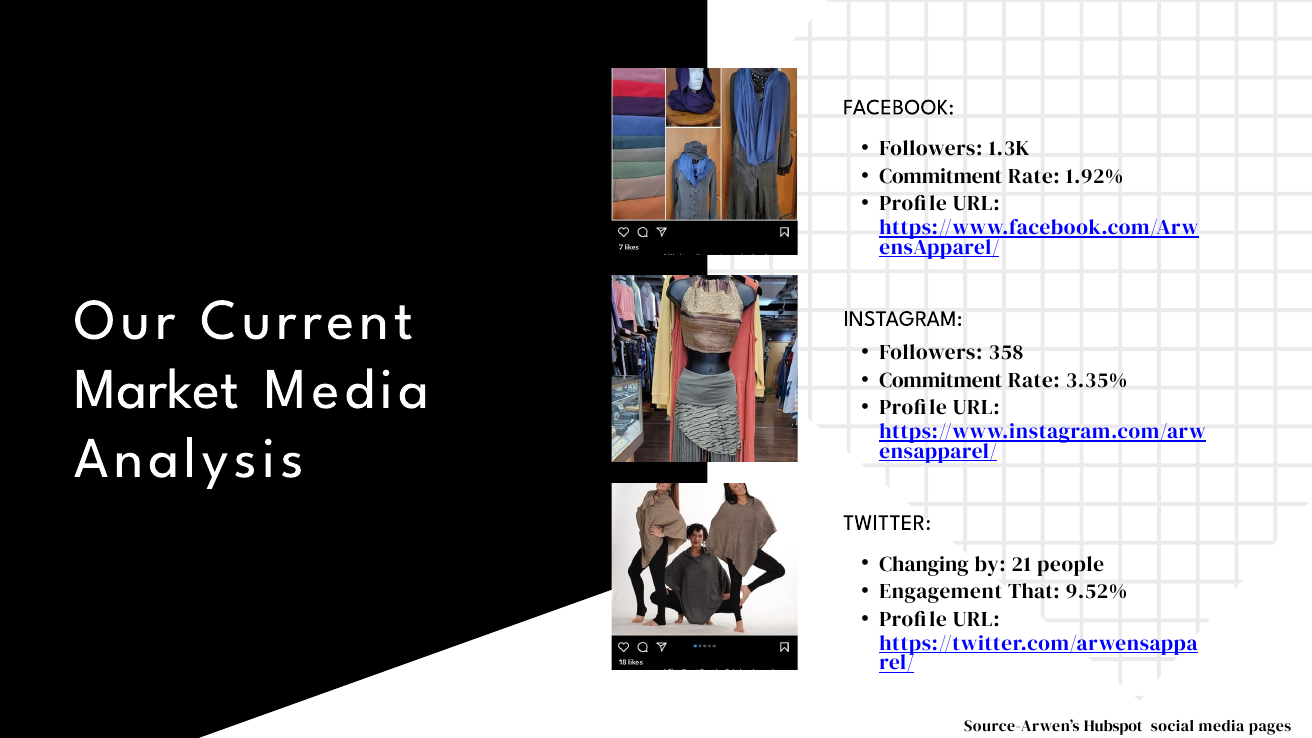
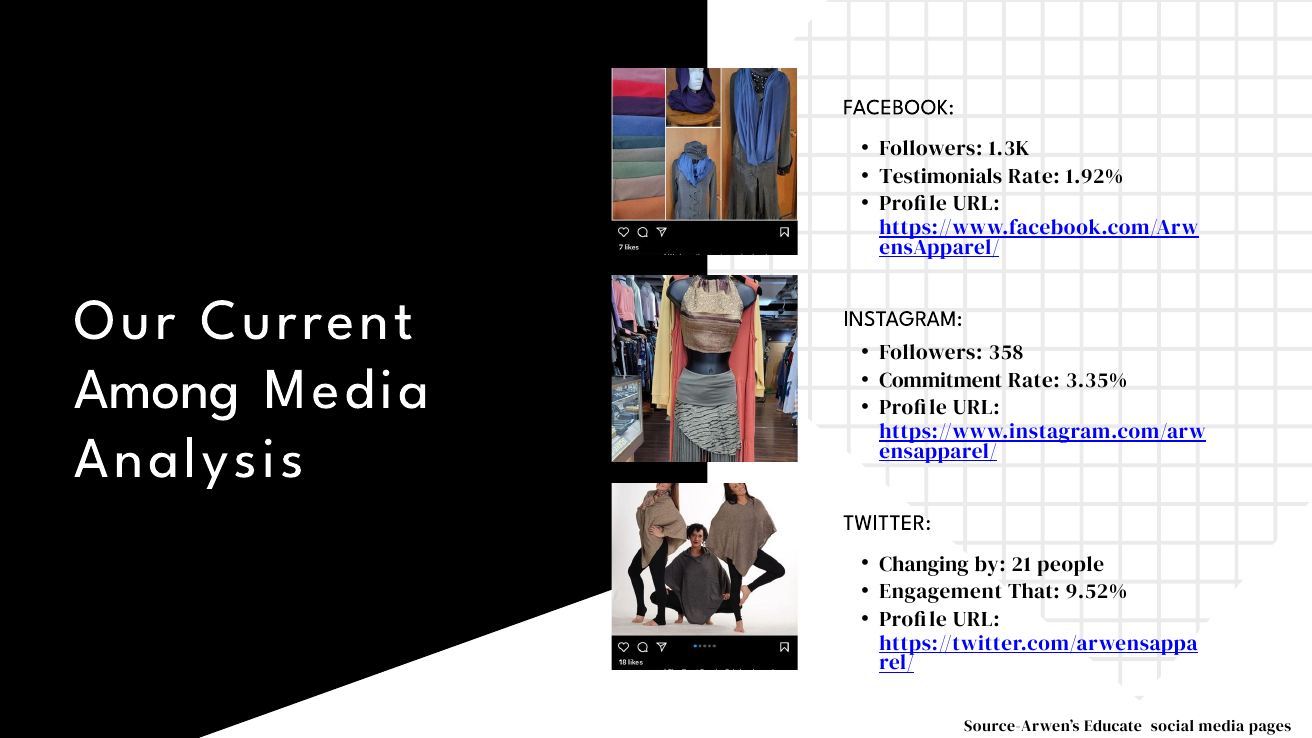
Commitment at (941, 176): Commitment -> Testimonials
Market: Market -> Among
Hubspot: Hubspot -> Educate
